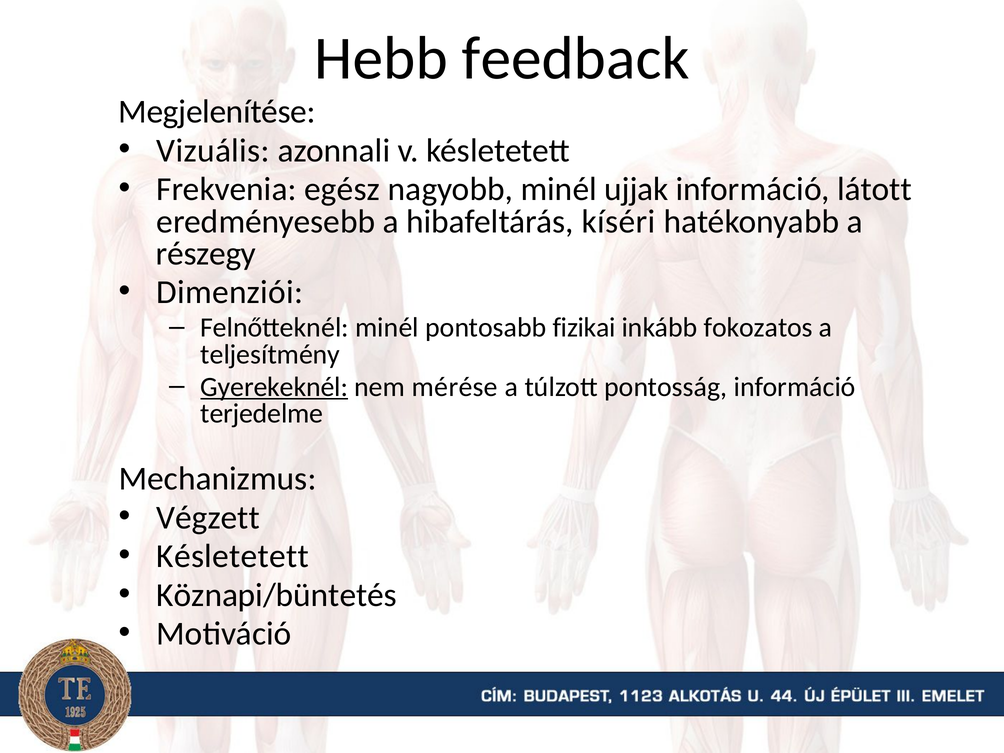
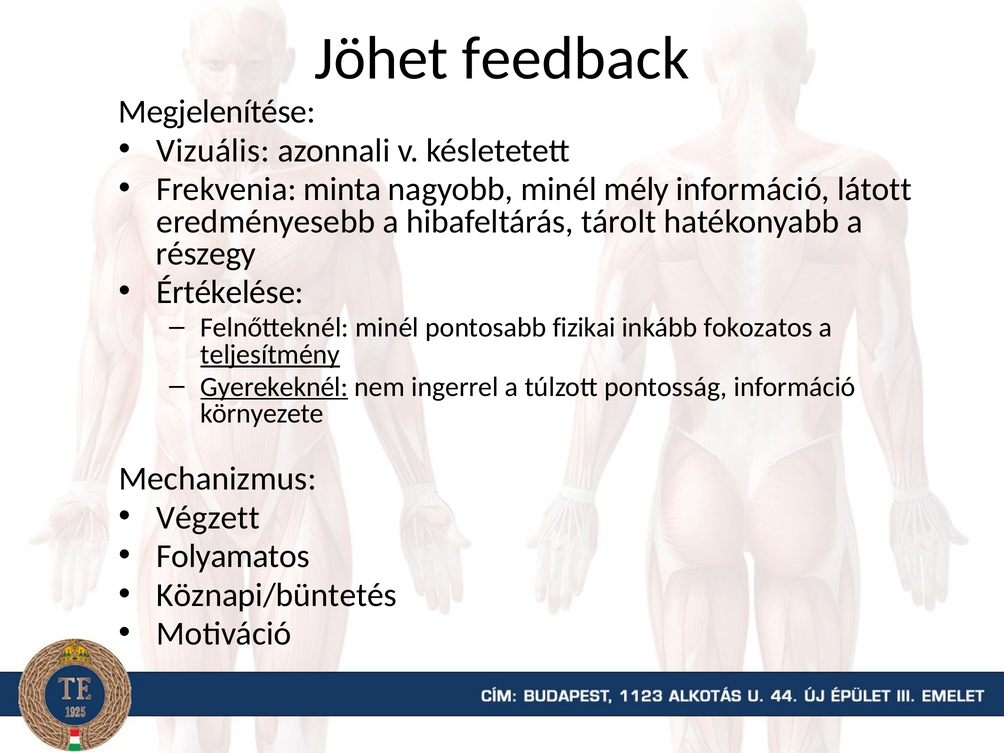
Hebb: Hebb -> Jöhet
egész: egész -> minta
ujjak: ujjak -> mély
kíséri: kíséri -> tárolt
Dimenziói: Dimenziói -> Értékelése
teljesítmény underline: none -> present
mérése: mérése -> ingerrel
terjedelme: terjedelme -> környezete
Késletetett at (233, 556): Késletetett -> Folyamatos
